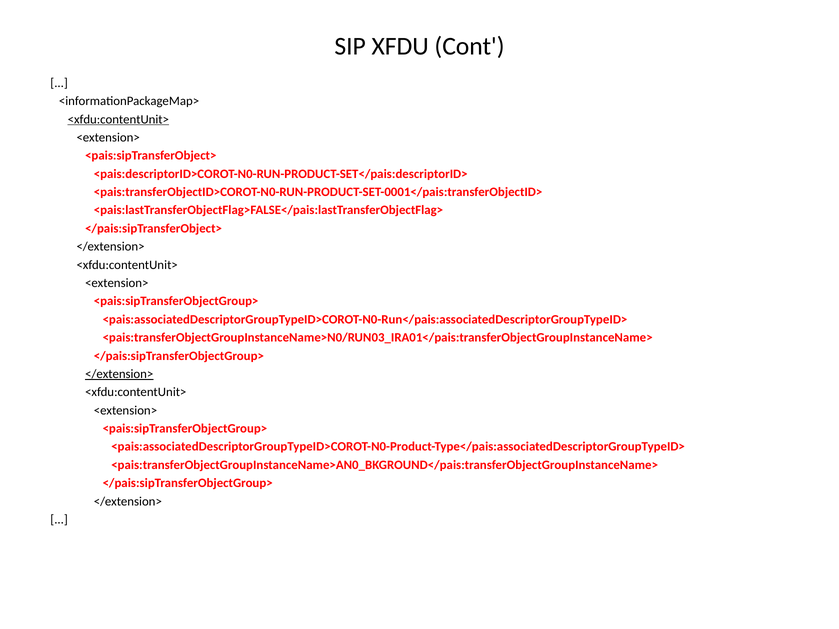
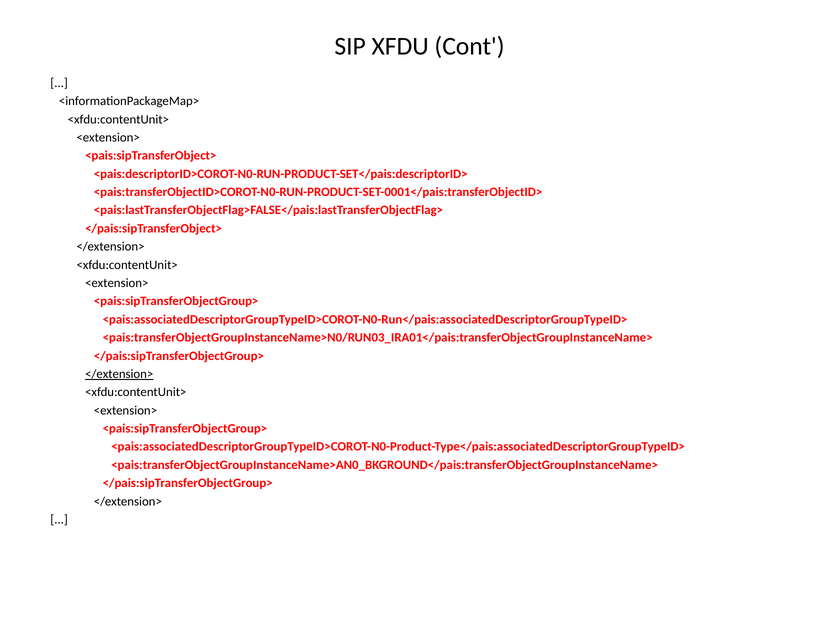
<xfdu:contentUnit> at (118, 119) underline: present -> none
